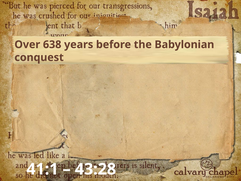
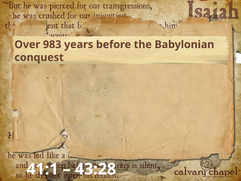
638: 638 -> 983
